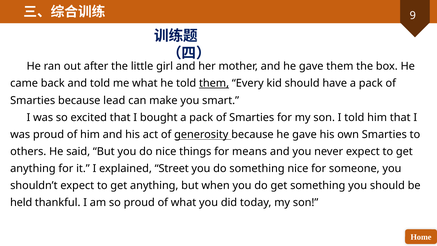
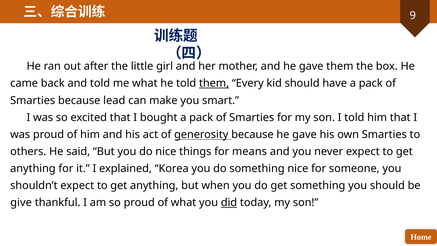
Street: Street -> Korea
held: held -> give
did underline: none -> present
